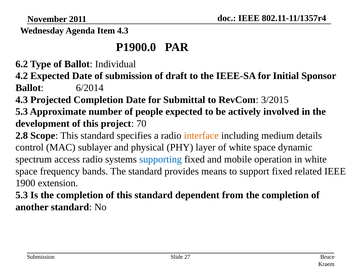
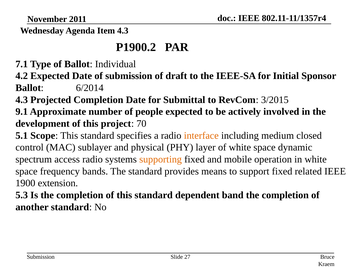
P1900.0: P1900.0 -> P1900.2
6.2: 6.2 -> 7.1
5.3 at (22, 112): 5.3 -> 9.1
2.8: 2.8 -> 5.1
details: details -> closed
supporting colour: blue -> orange
from: from -> band
